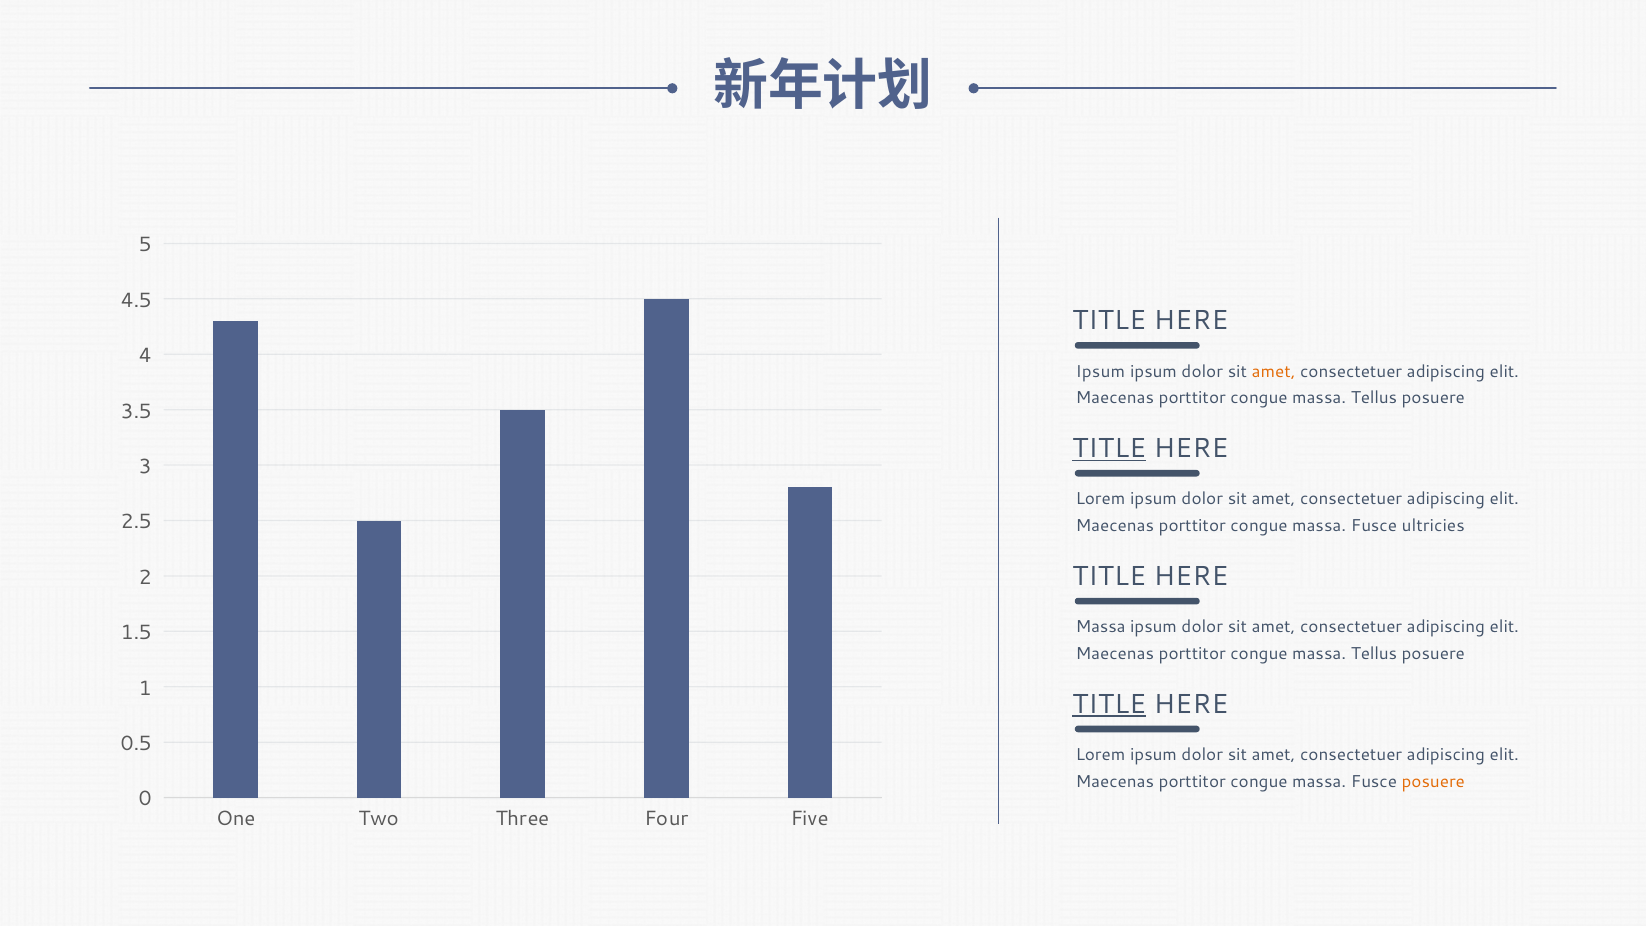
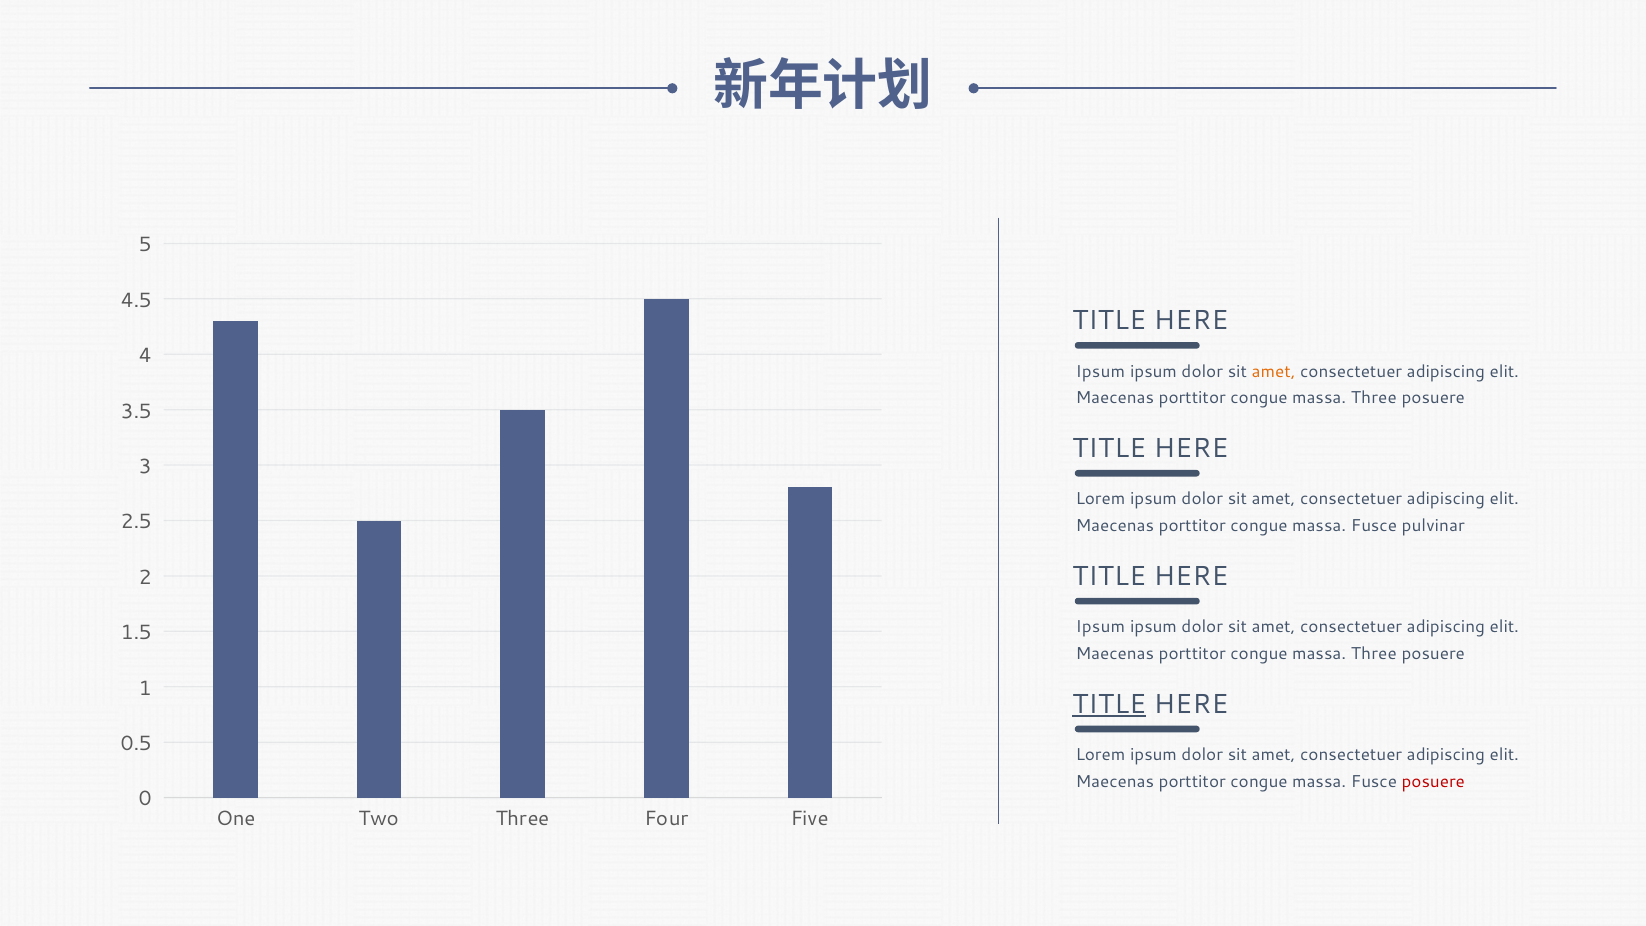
Tellus at (1374, 398): Tellus -> Three
TITLE at (1109, 449) underline: present -> none
ultricies: ultricies -> pulvinar
Massa at (1101, 627): Massa -> Ipsum
Tellus at (1374, 654): Tellus -> Three
posuere at (1433, 782) colour: orange -> red
